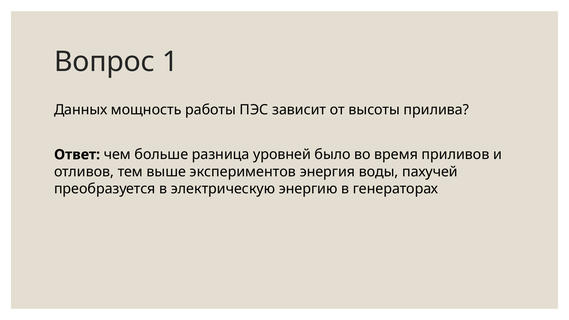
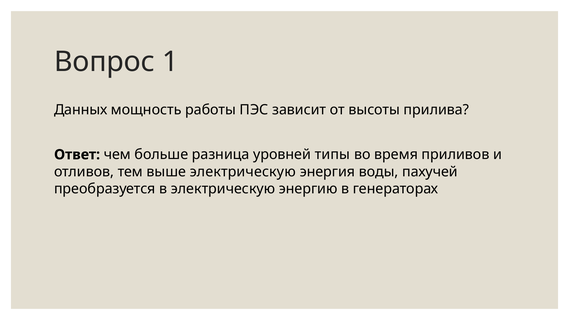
было: было -> типы
выше экспериментов: экспериментов -> электрическую
